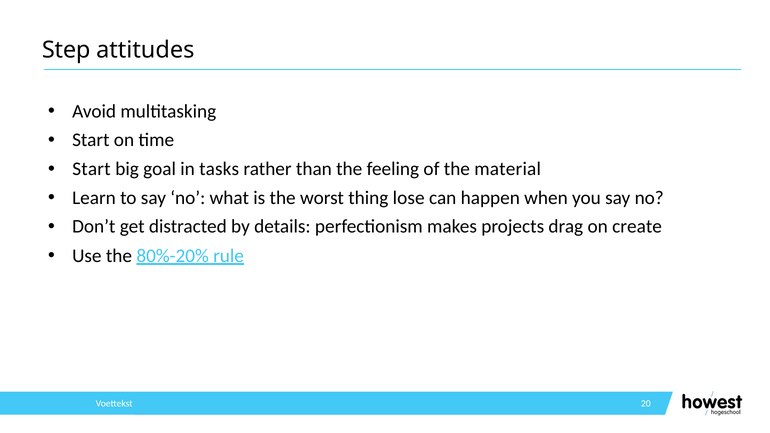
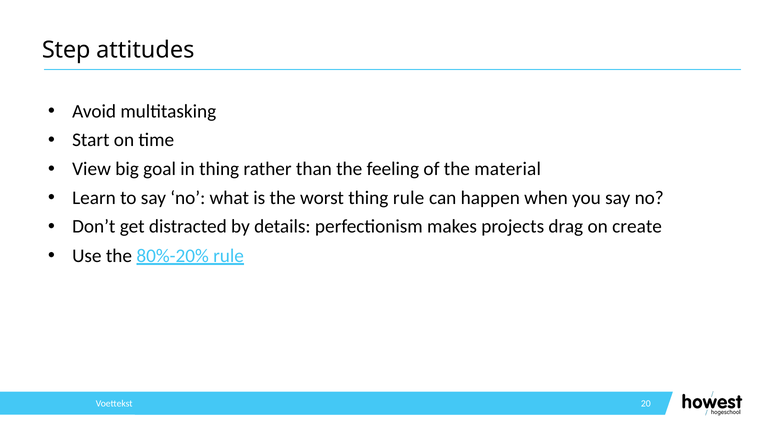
Start at (91, 169): Start -> View
in tasks: tasks -> thing
thing lose: lose -> rule
